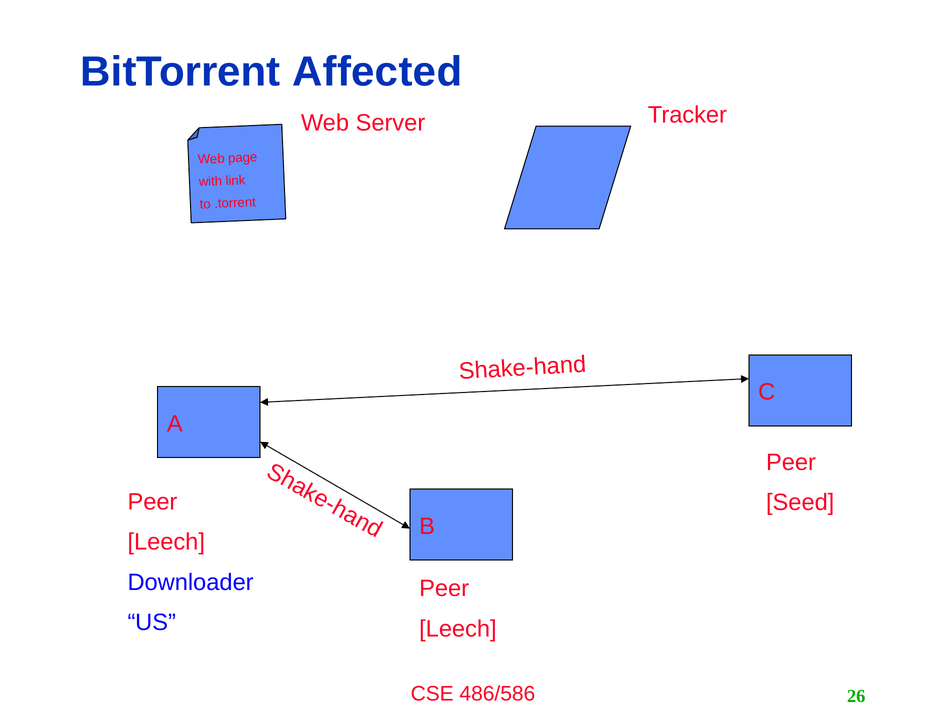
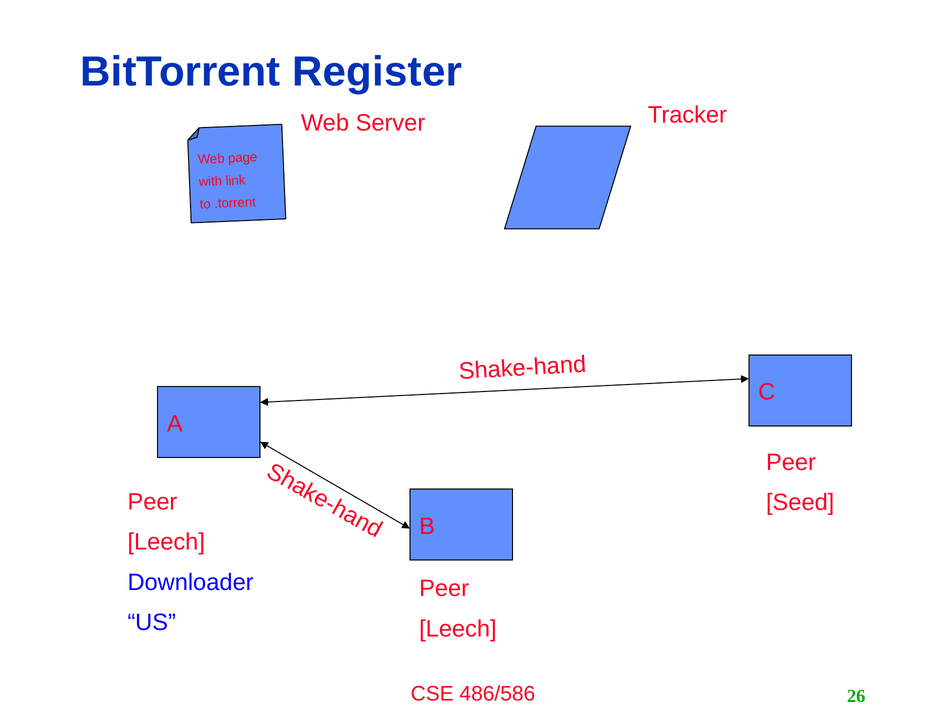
Affected: Affected -> Register
